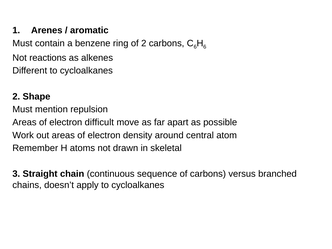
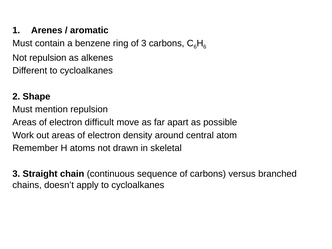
of 2: 2 -> 3
Not reactions: reactions -> repulsion
